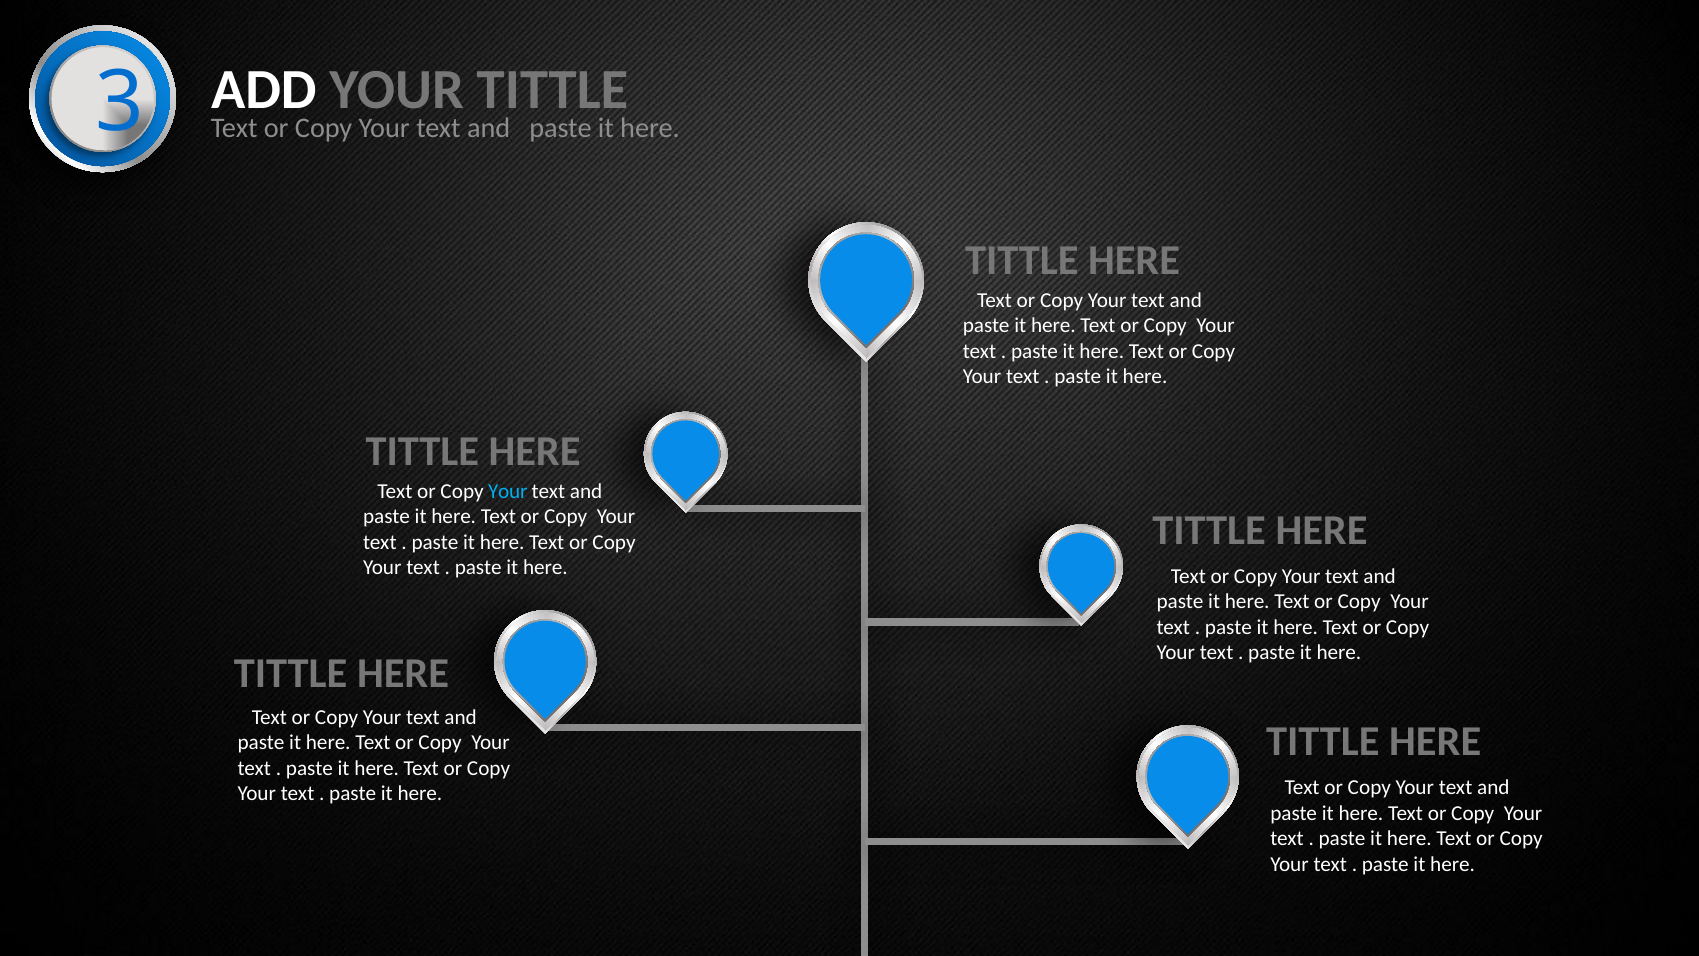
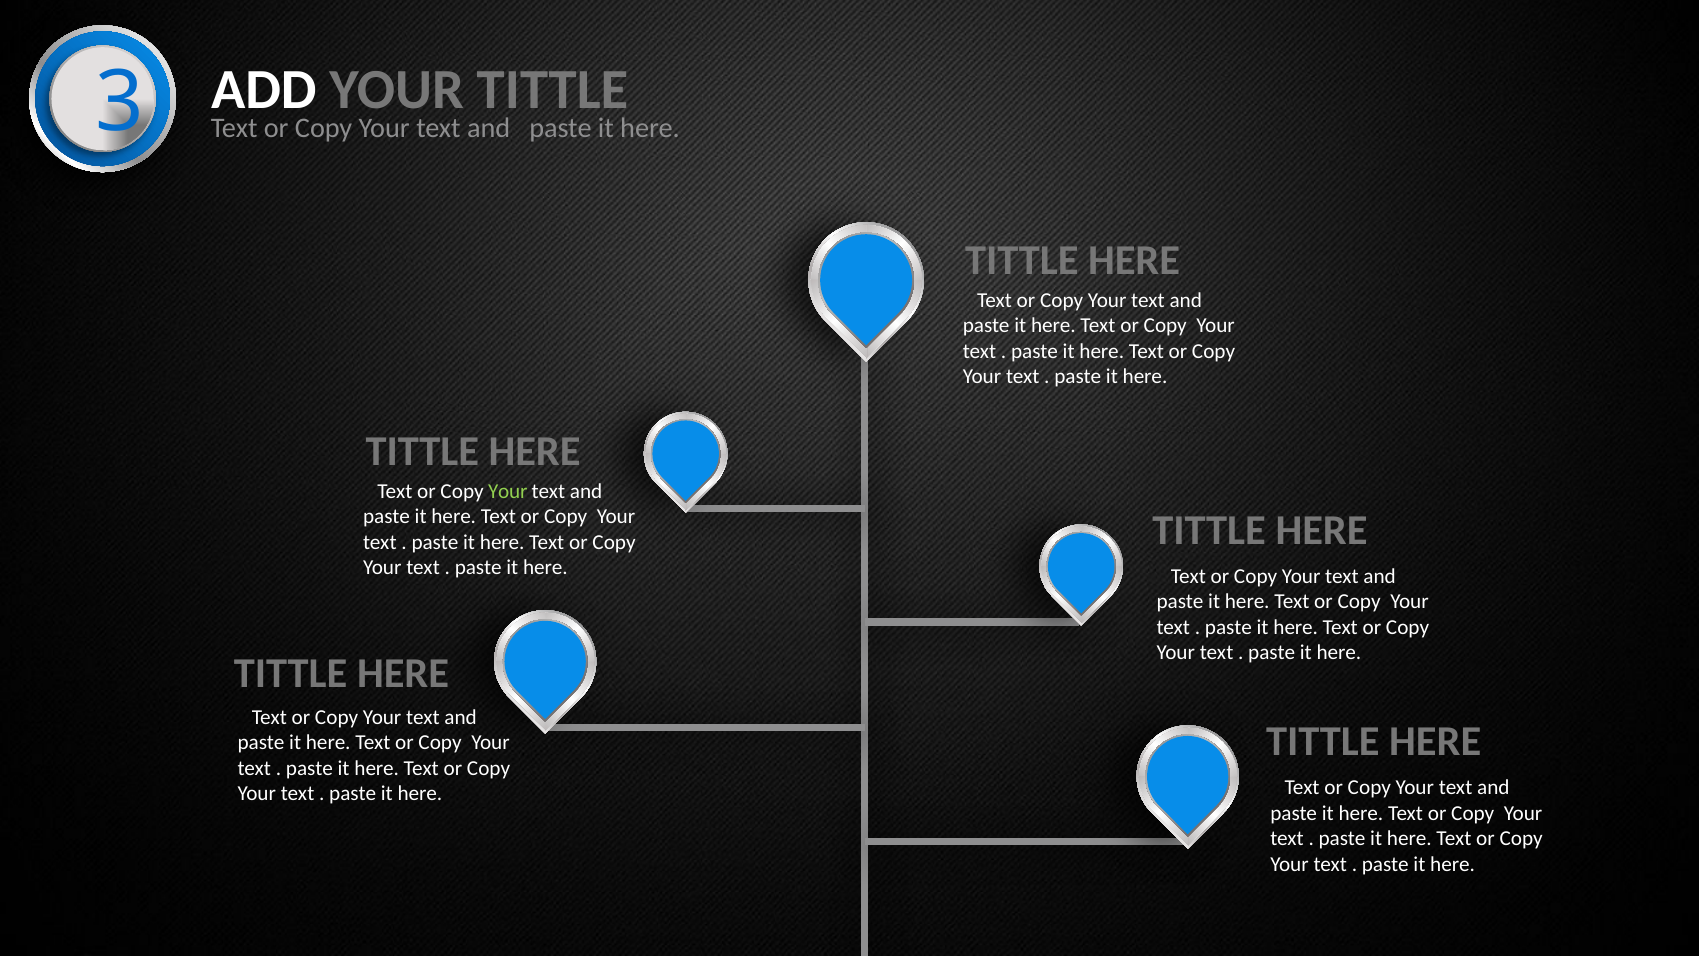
Your at (508, 491) colour: light blue -> light green
